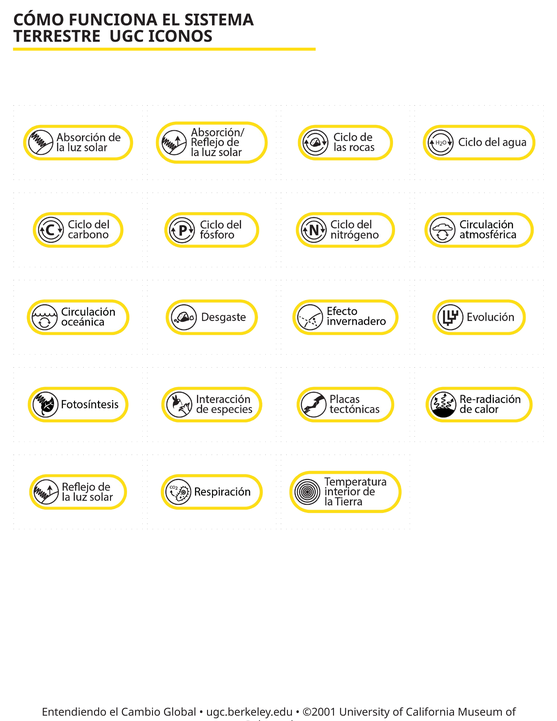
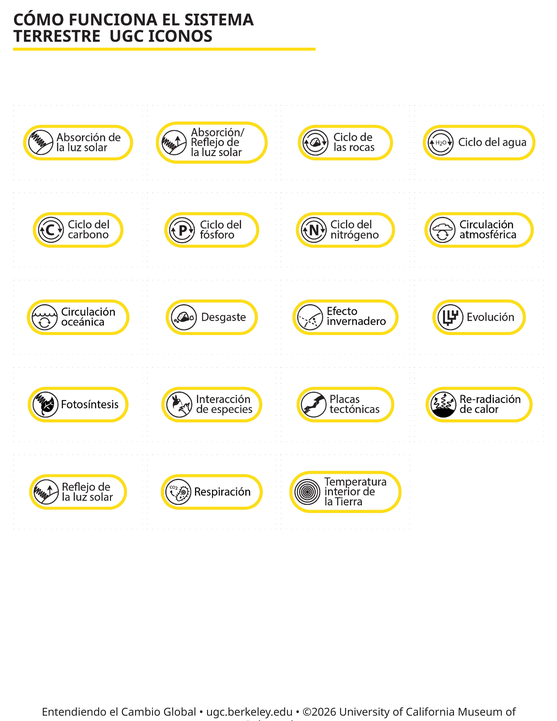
©2001: ©2001 -> ©2026
